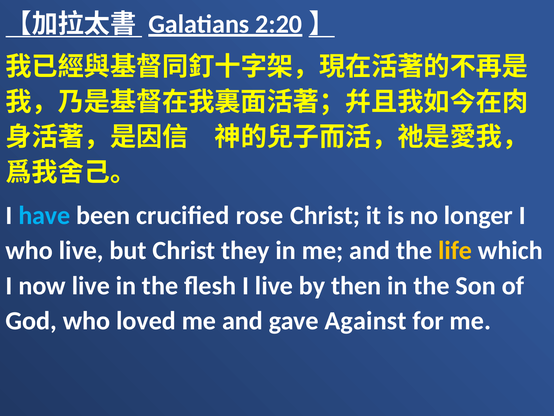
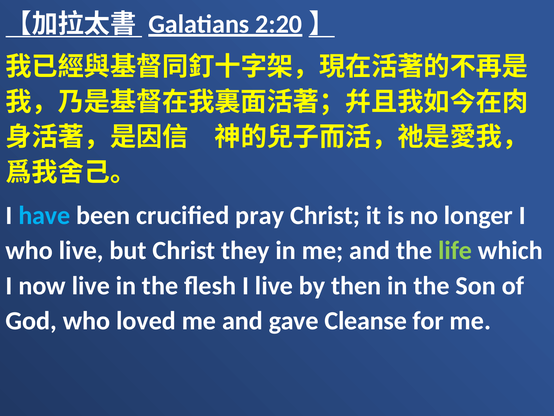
rose: rose -> pray
life colour: yellow -> light green
Against: Against -> Cleanse
